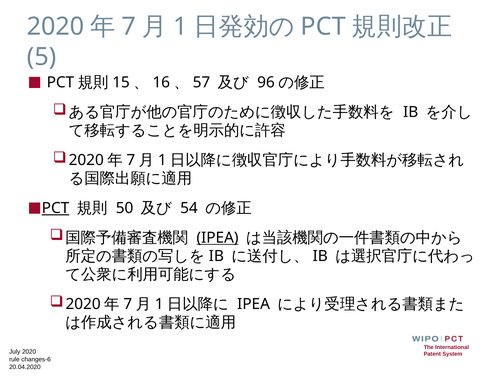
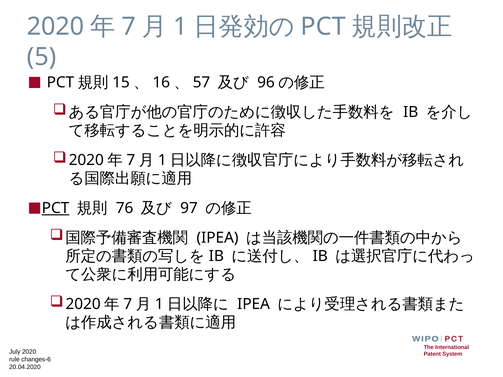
50: 50 -> 76
54: 54 -> 97
IPEA at (218, 238) underline: present -> none
